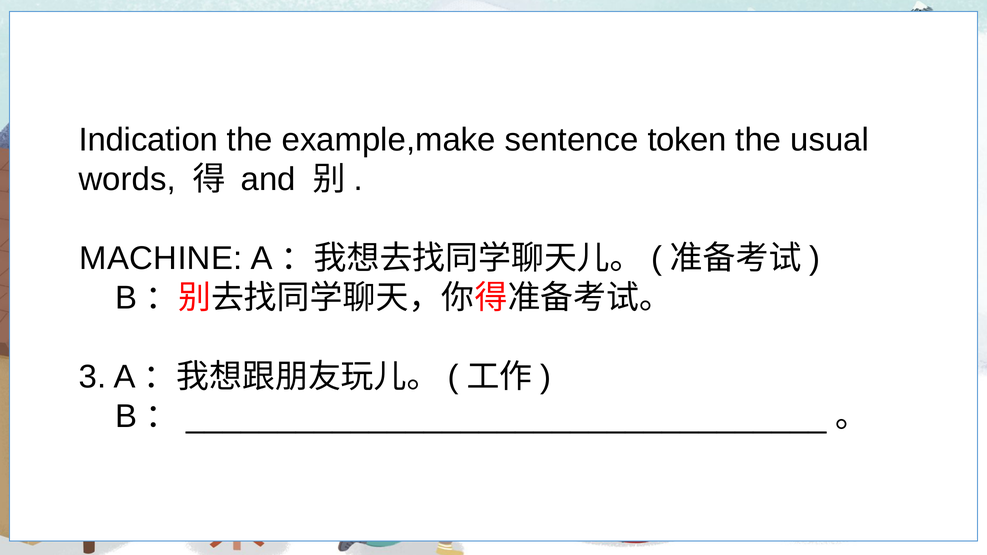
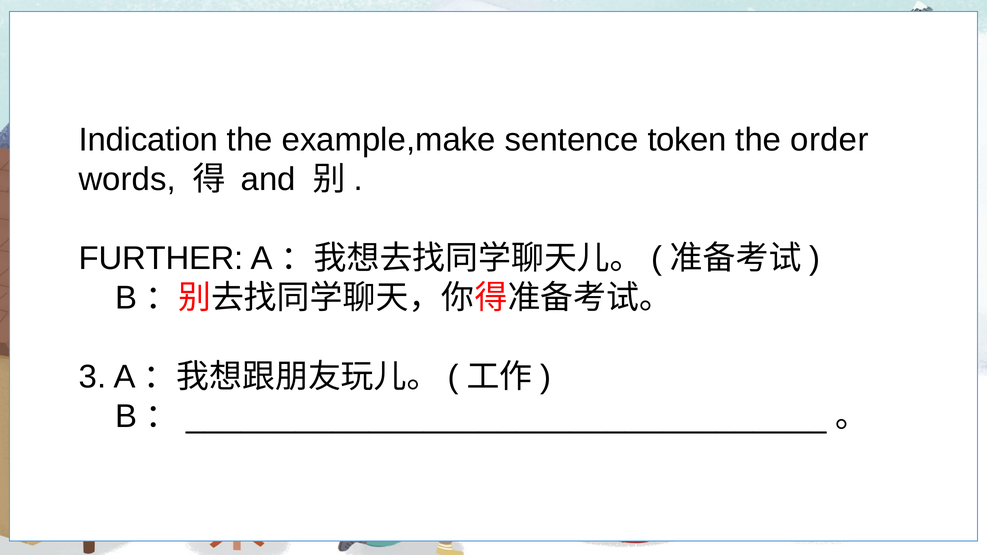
usual: usual -> order
MACHINE: MACHINE -> FURTHER
